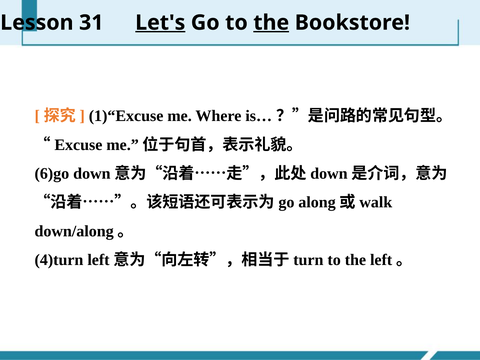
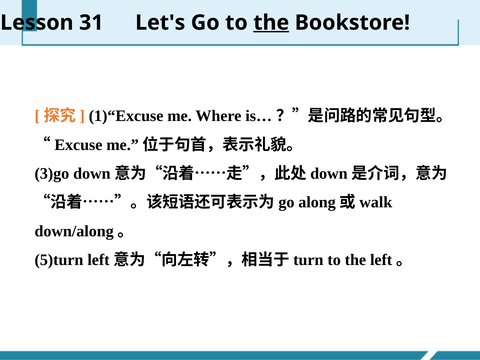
Let's underline: present -> none
6)go: 6)go -> 3)go
4)turn: 4)turn -> 5)turn
